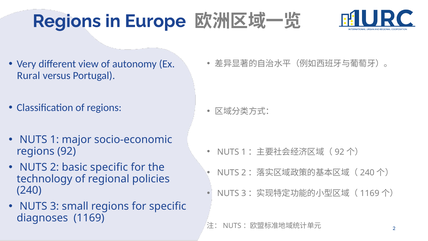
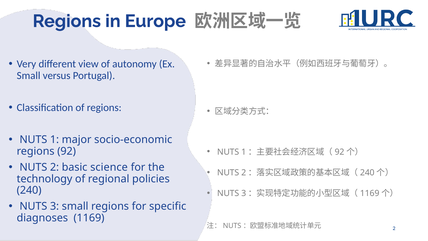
Rural at (29, 75): Rural -> Small
basic specific: specific -> science
